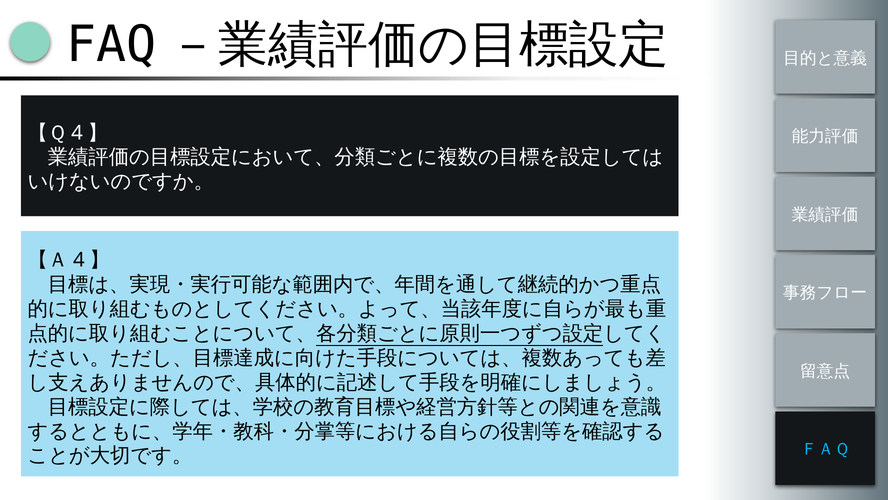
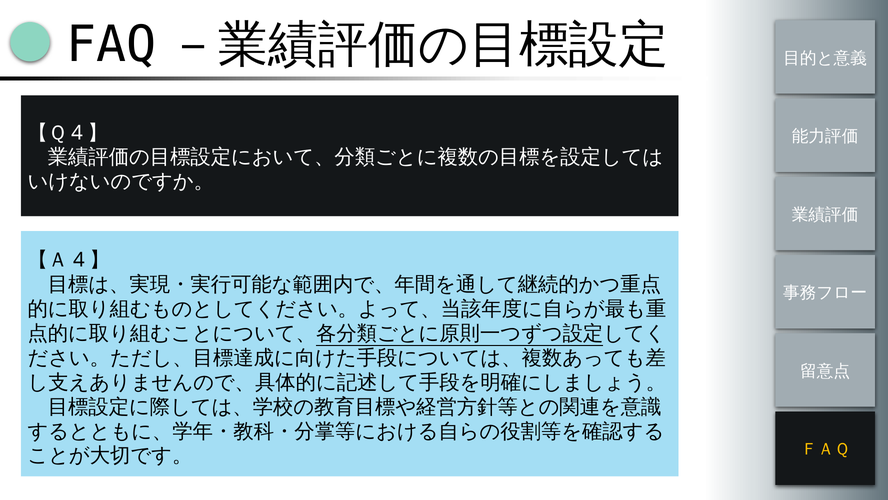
ＦＡＱ colour: light blue -> yellow
